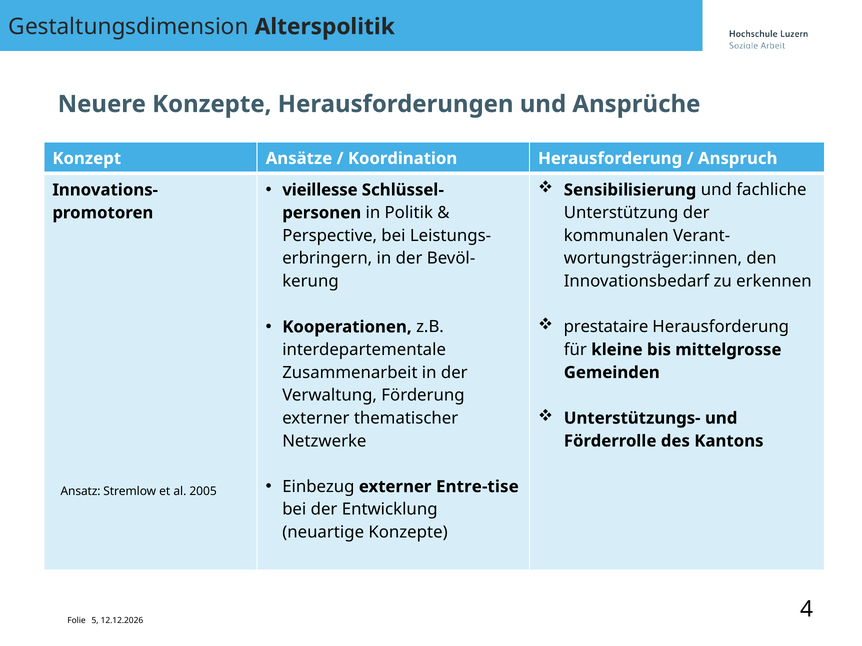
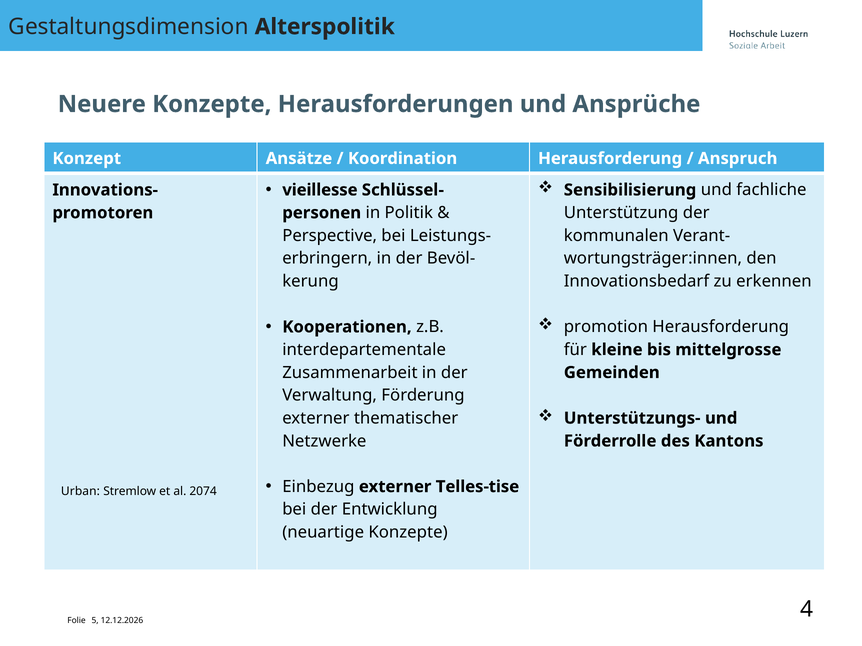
prestataire: prestataire -> promotion
Entre-tise: Entre-tise -> Telles-tise
Ansatz: Ansatz -> Urban
2005: 2005 -> 2074
